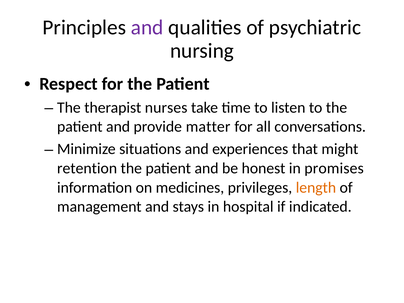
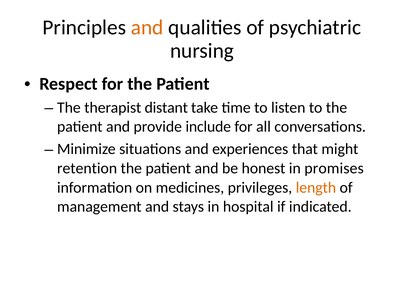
and at (147, 27) colour: purple -> orange
nurses: nurses -> distant
matter: matter -> include
